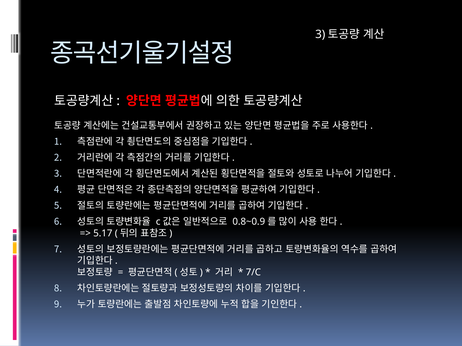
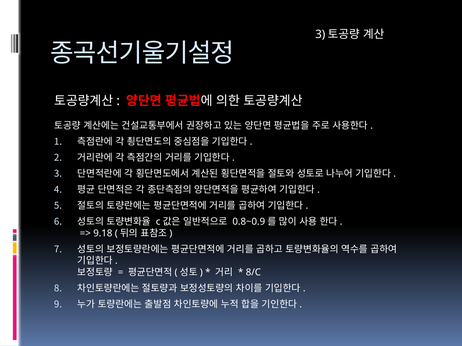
5.17: 5.17 -> 9.18
7/C: 7/C -> 8/C
